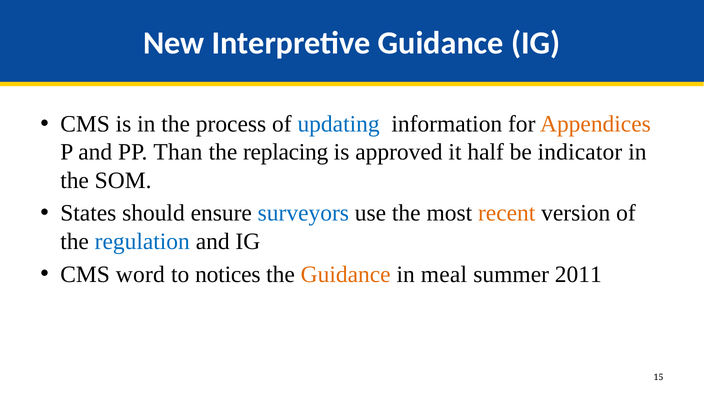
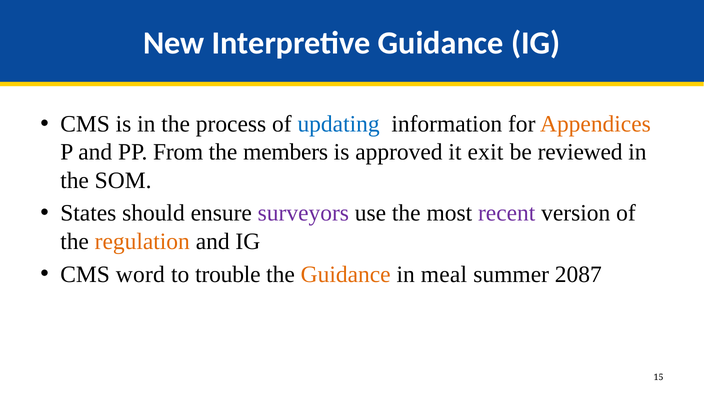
Than: Than -> From
replacing: replacing -> members
half: half -> exit
indicator: indicator -> reviewed
surveyors colour: blue -> purple
recent colour: orange -> purple
regulation colour: blue -> orange
notices: notices -> trouble
2011: 2011 -> 2087
